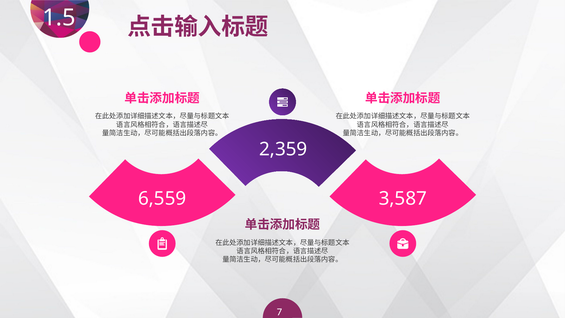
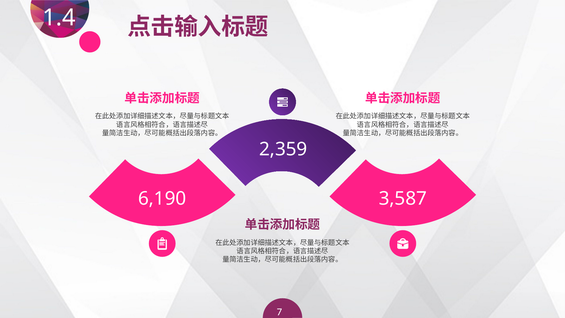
1.5: 1.5 -> 1.4
6,559: 6,559 -> 6,190
